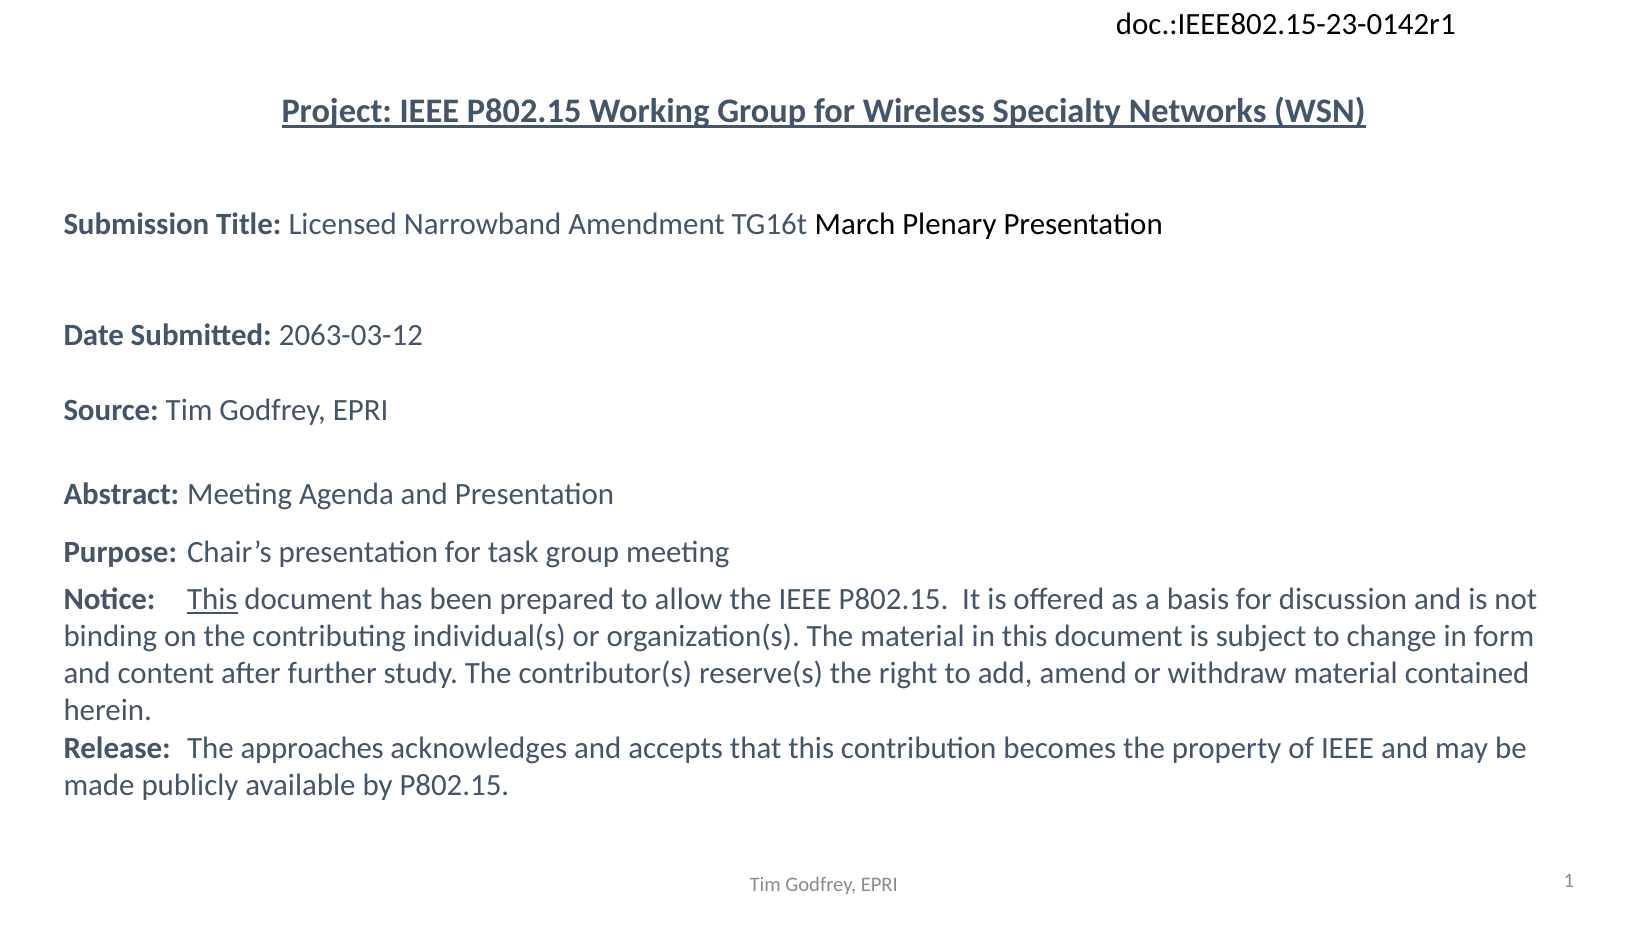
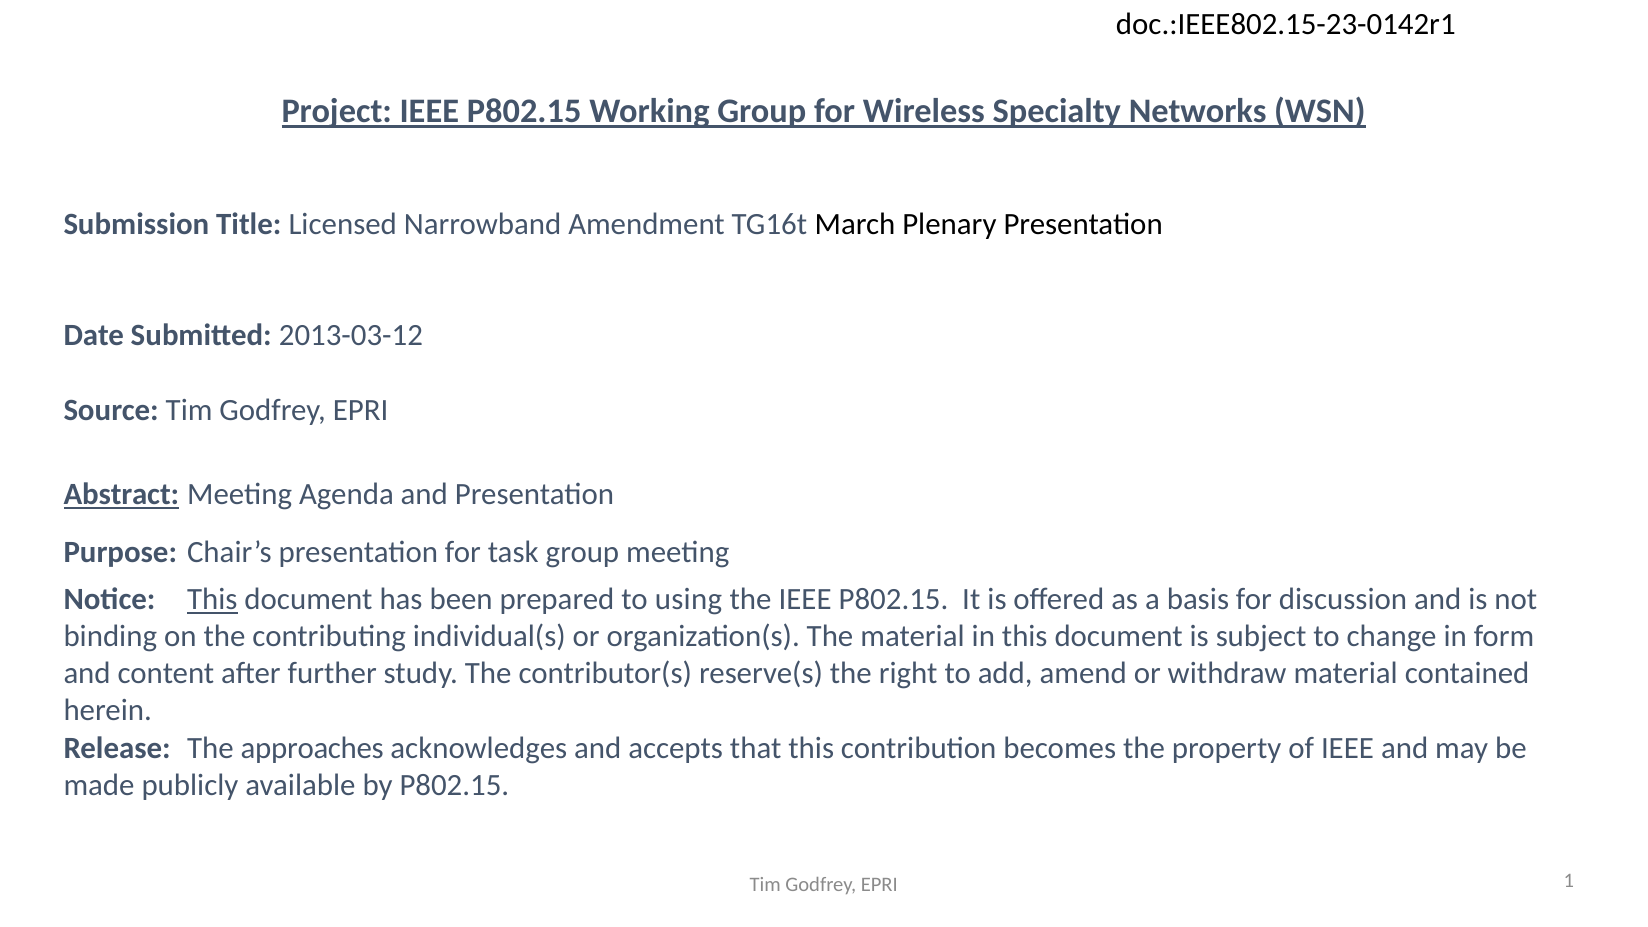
2063-03-12: 2063-03-12 -> 2013-03-12
Abstract underline: none -> present
allow: allow -> using
